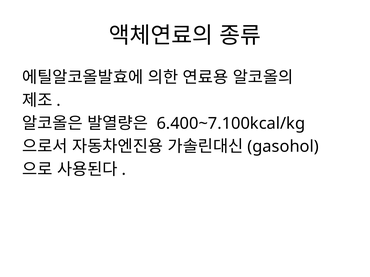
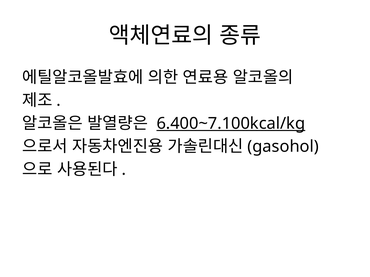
6.400~7.100kcal/kg underline: none -> present
